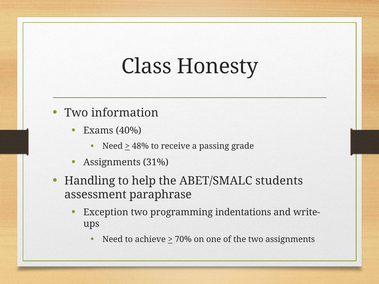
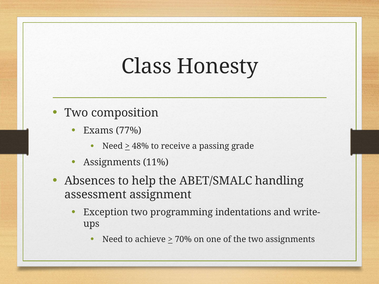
information: information -> composition
40%: 40% -> 77%
31%: 31% -> 11%
Handling: Handling -> Absences
students: students -> handling
paraphrase: paraphrase -> assignment
